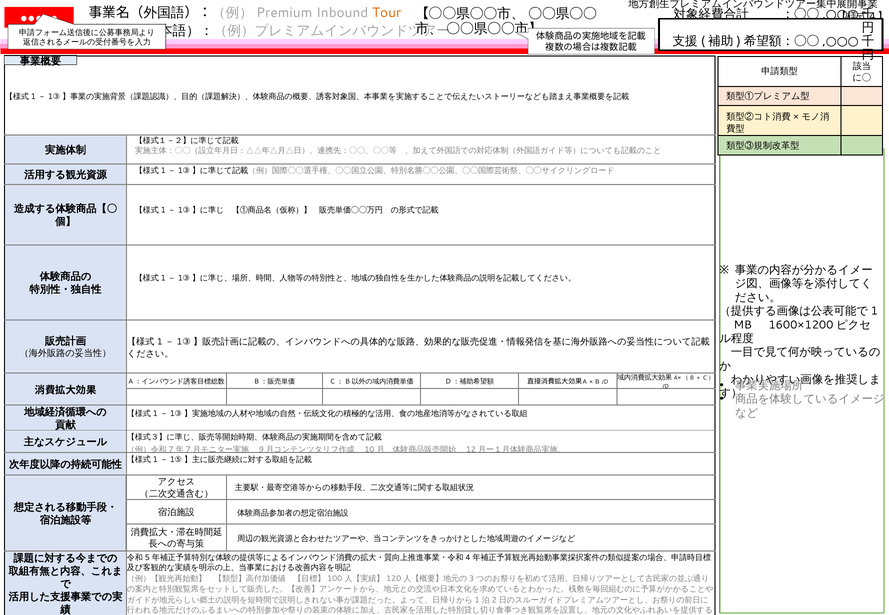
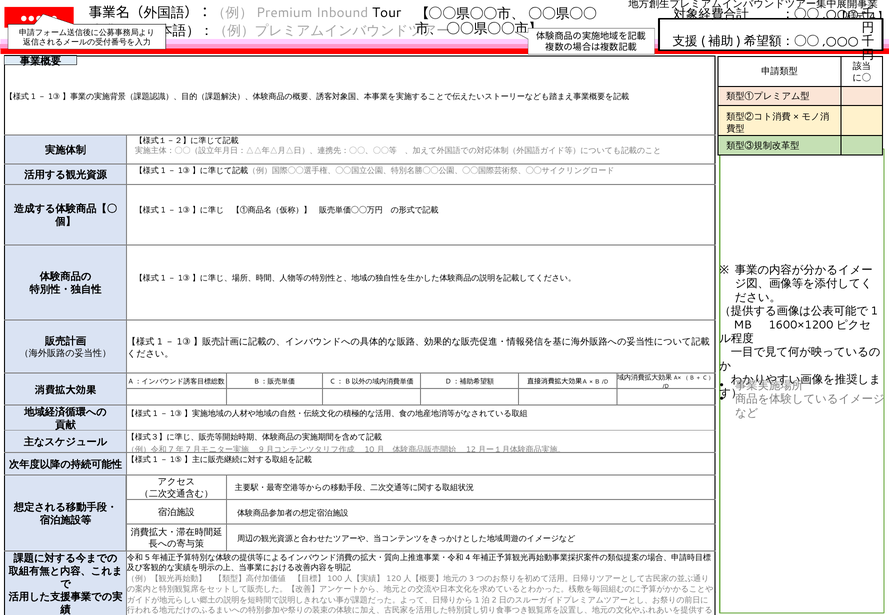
Tour colour: orange -> black
